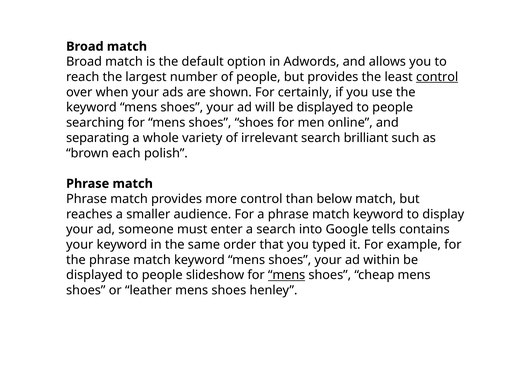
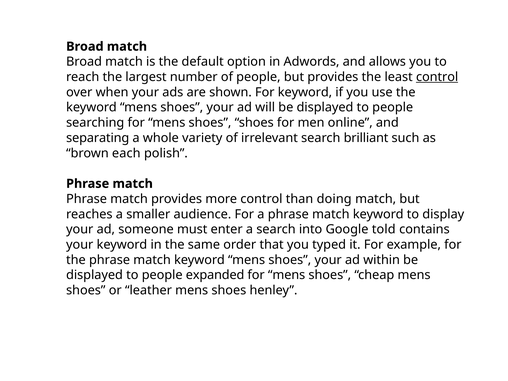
For certainly: certainly -> keyword
below: below -> doing
tells: tells -> told
slideshow: slideshow -> expanded
mens at (287, 275) underline: present -> none
